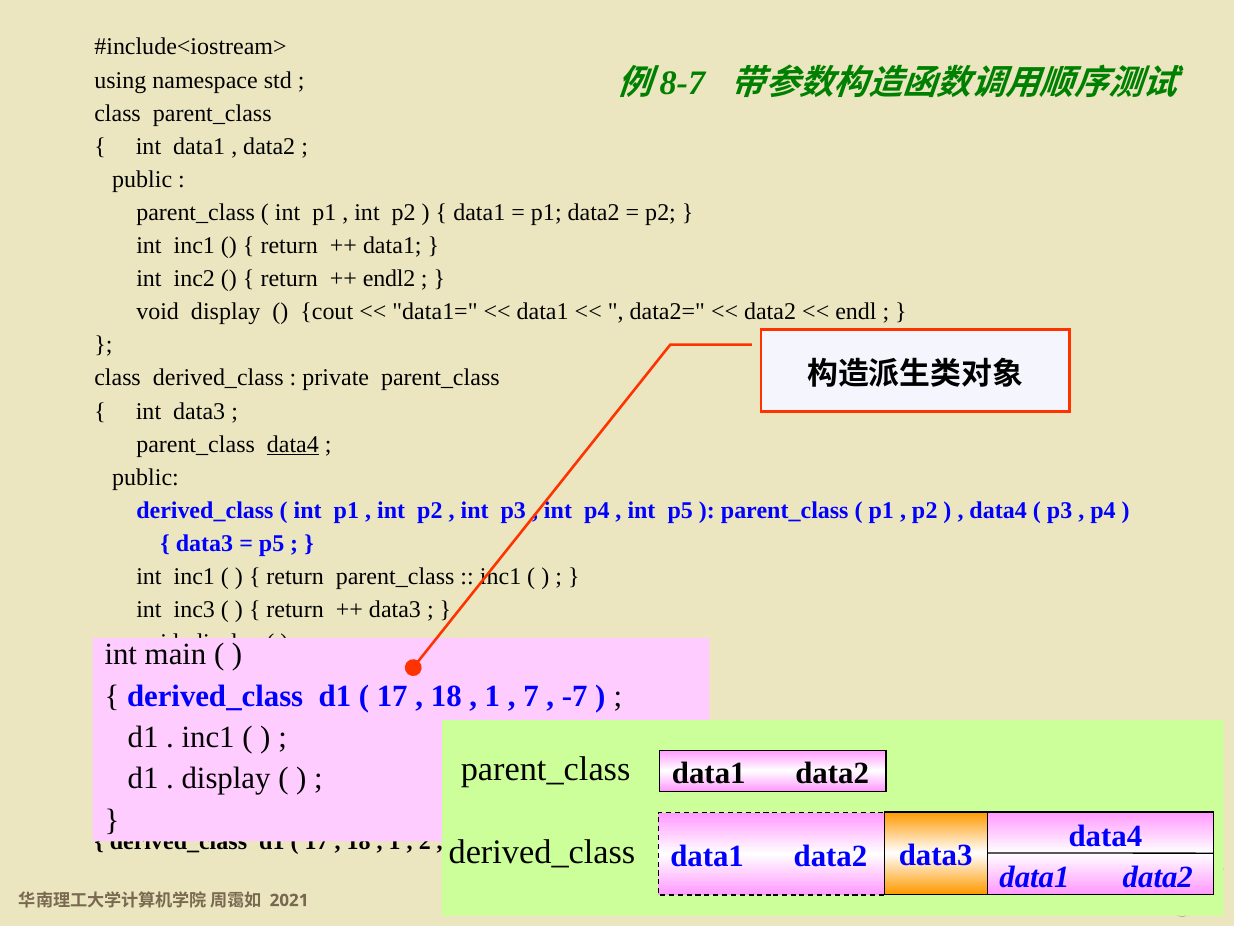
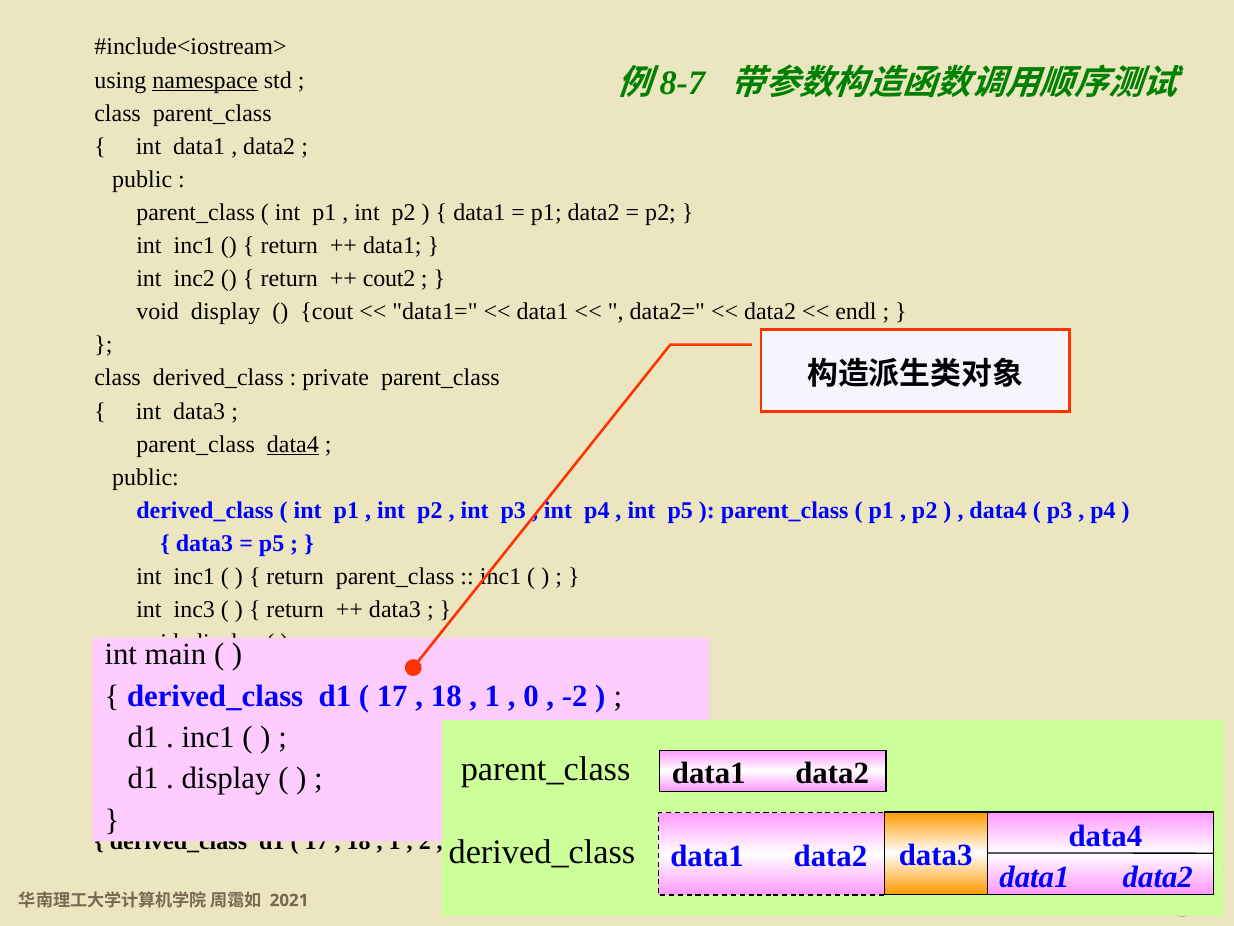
namespace underline: none -> present
endl2: endl2 -> cout2
7: 7 -> 0
-7: -7 -> -2
